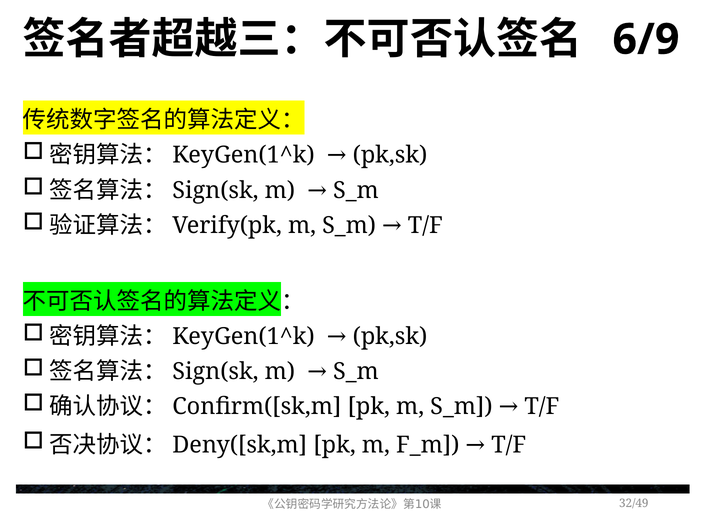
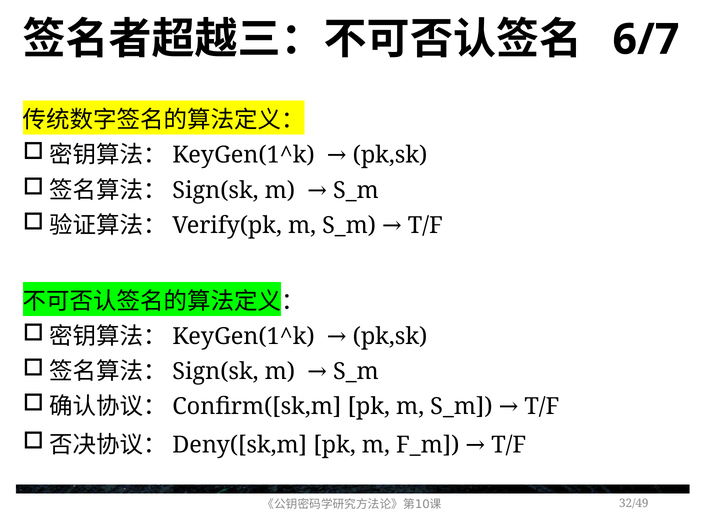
6/9: 6/9 -> 6/7
